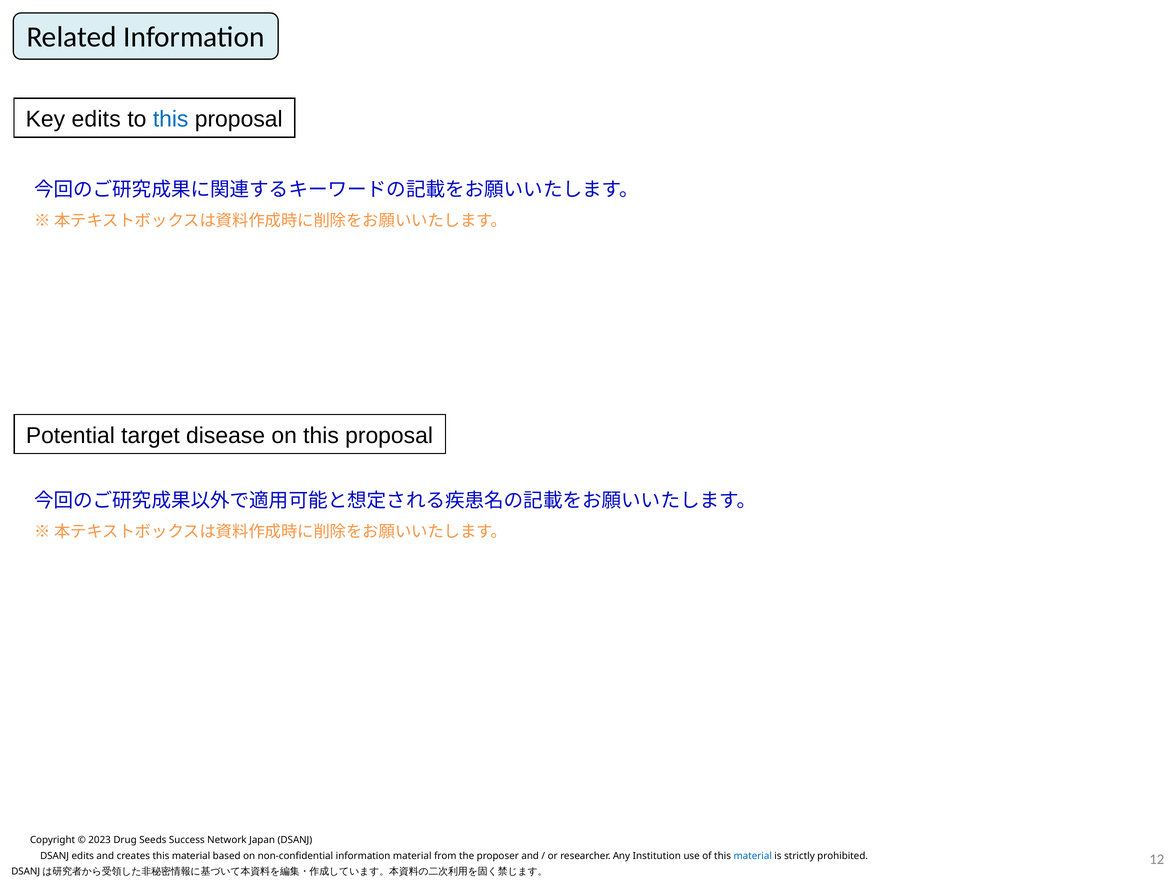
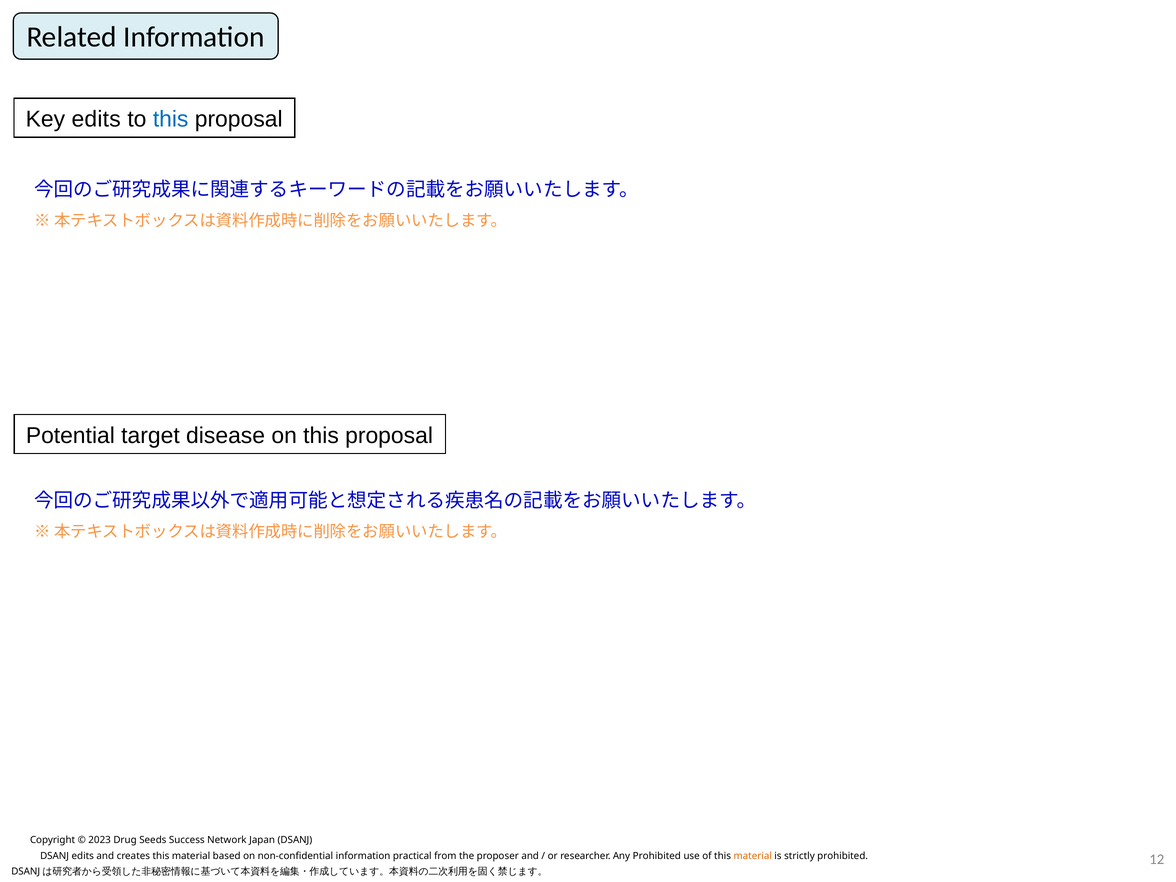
information material: material -> practical
Any Institution: Institution -> Prohibited
material at (753, 856) colour: blue -> orange
